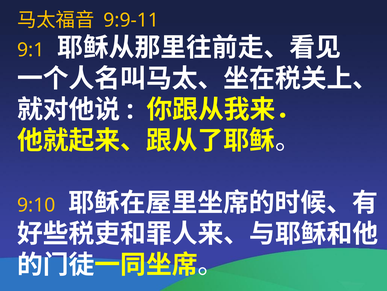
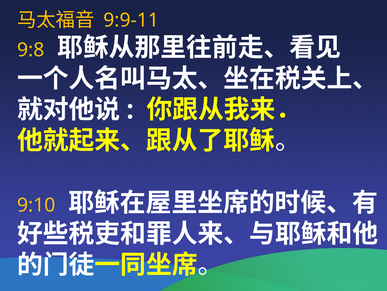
9:1: 9:1 -> 9:8
